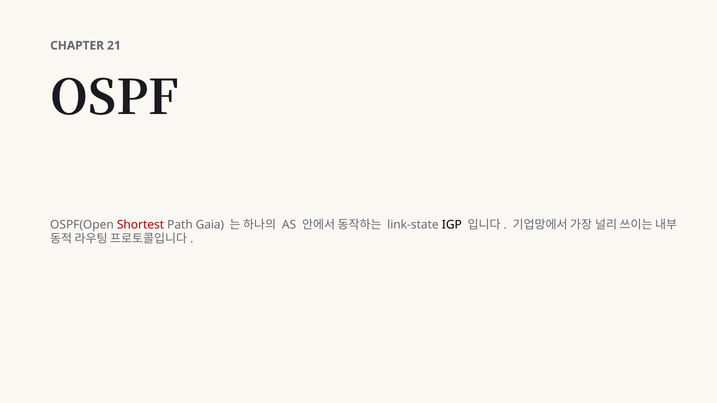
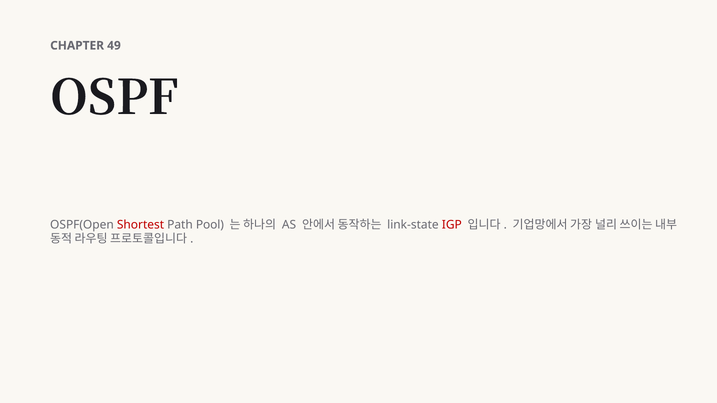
21: 21 -> 49
Gaia: Gaia -> Pool
IGP colour: black -> red
